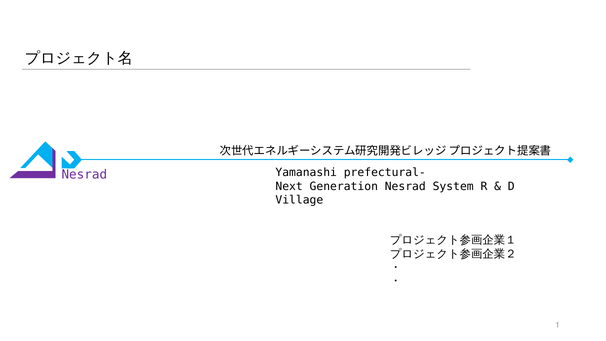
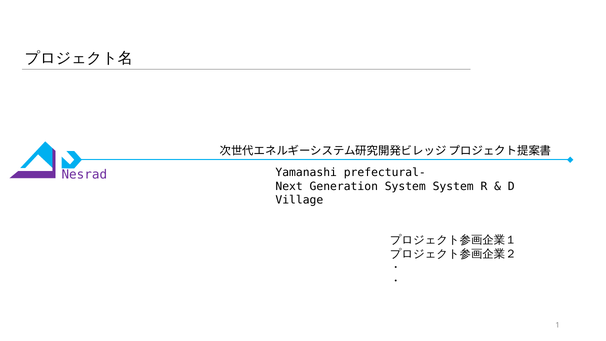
Generation Nesrad: Nesrad -> System
